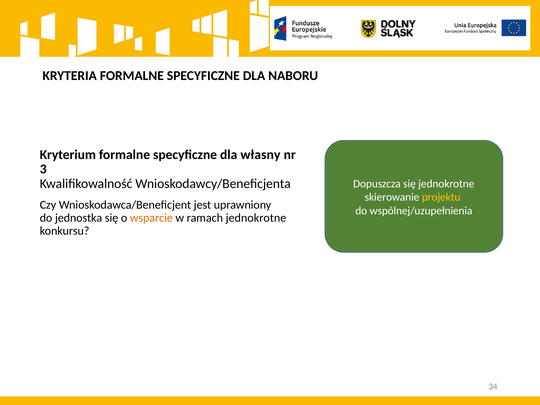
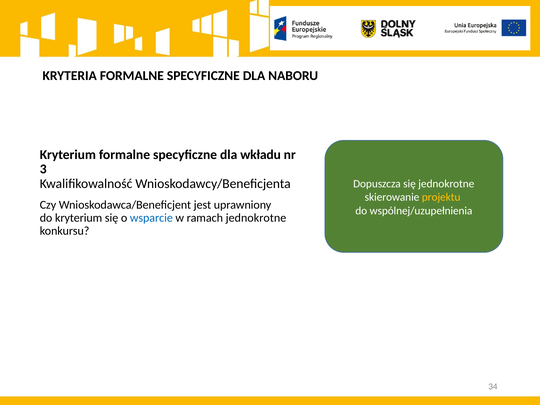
własny: własny -> wkładu
do jednostka: jednostka -> kryterium
wsparcie colour: orange -> blue
